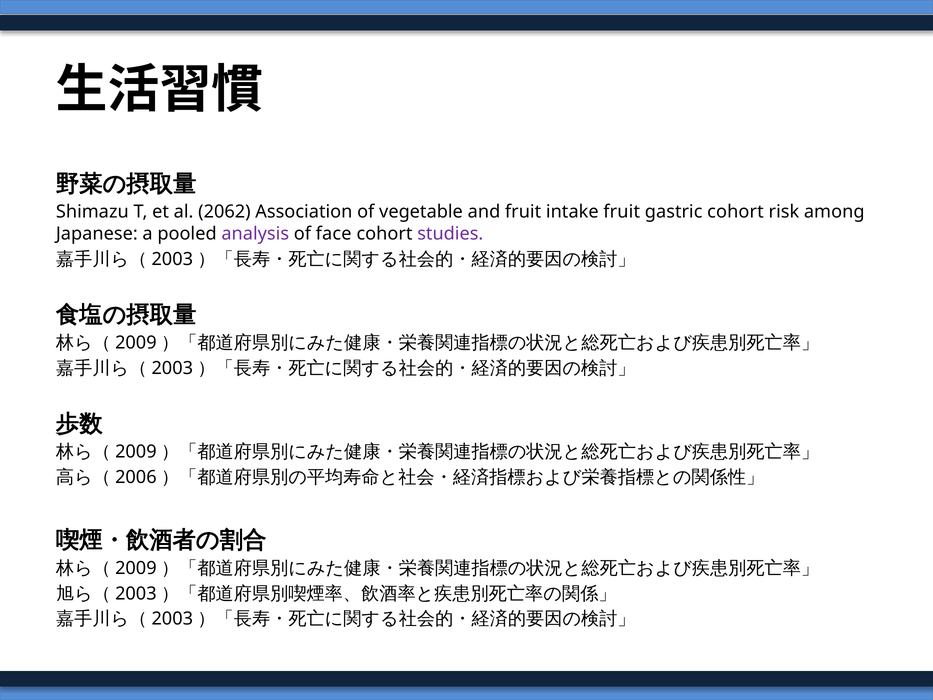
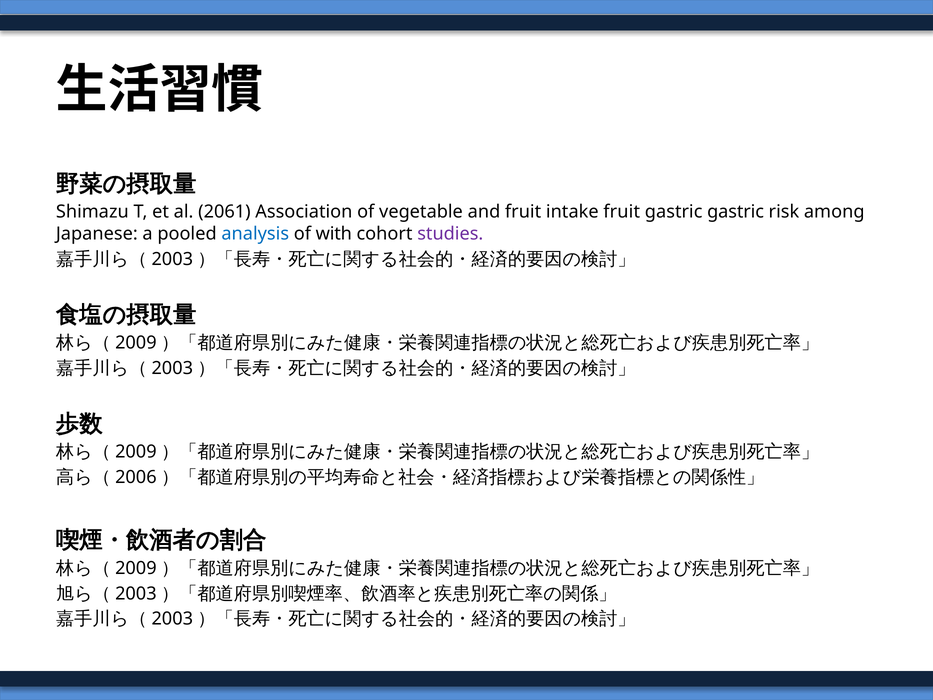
2062: 2062 -> 2061
gastric cohort: cohort -> gastric
analysis colour: purple -> blue
face: face -> with
